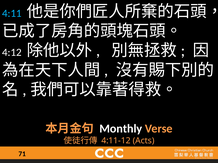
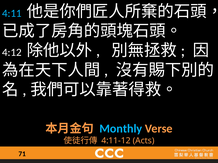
Monthly colour: white -> light blue
